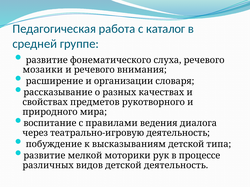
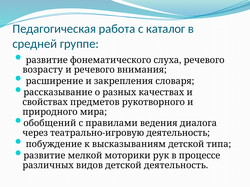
мозаики: мозаики -> возрасту
организации: организации -> закрепления
воспитание: воспитание -> обобщений
